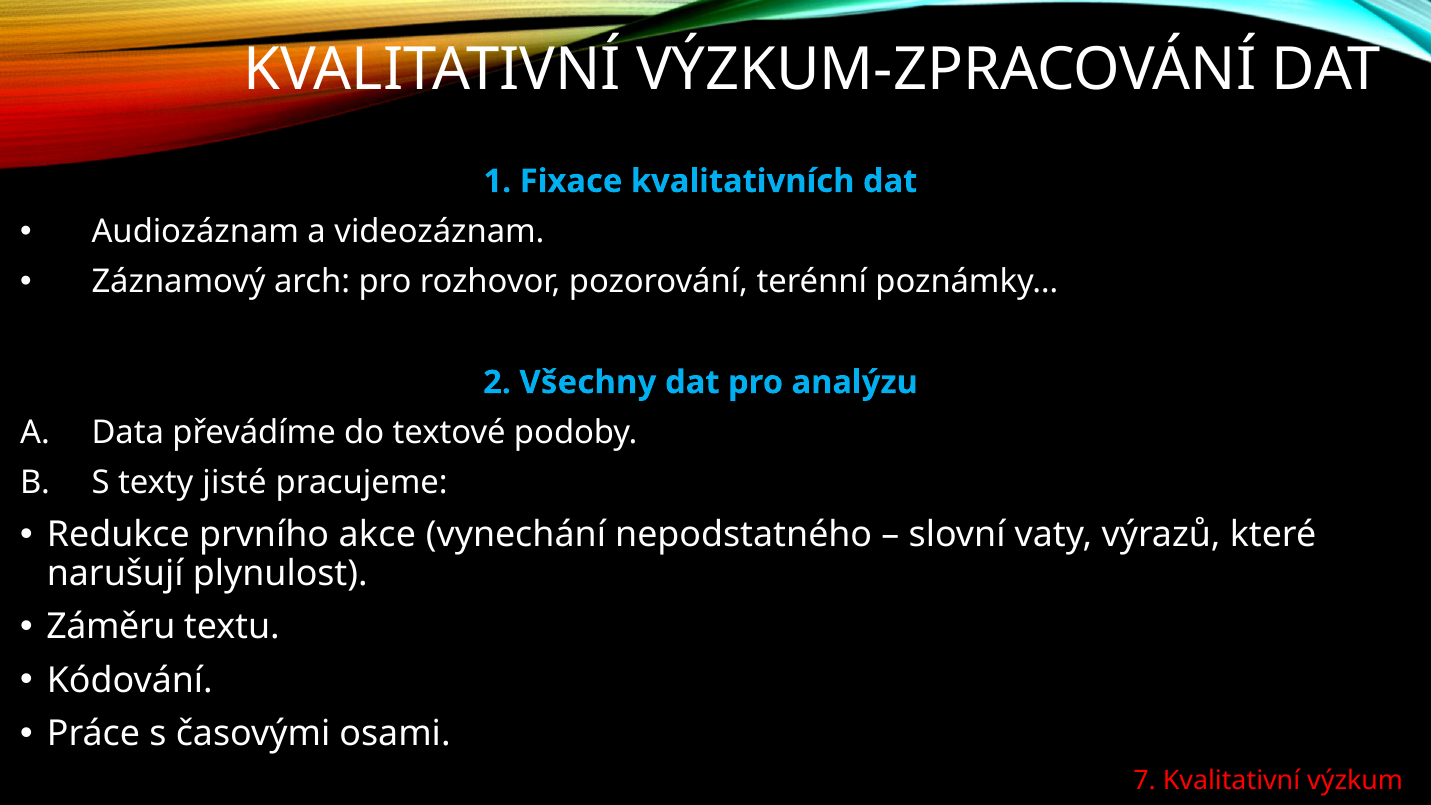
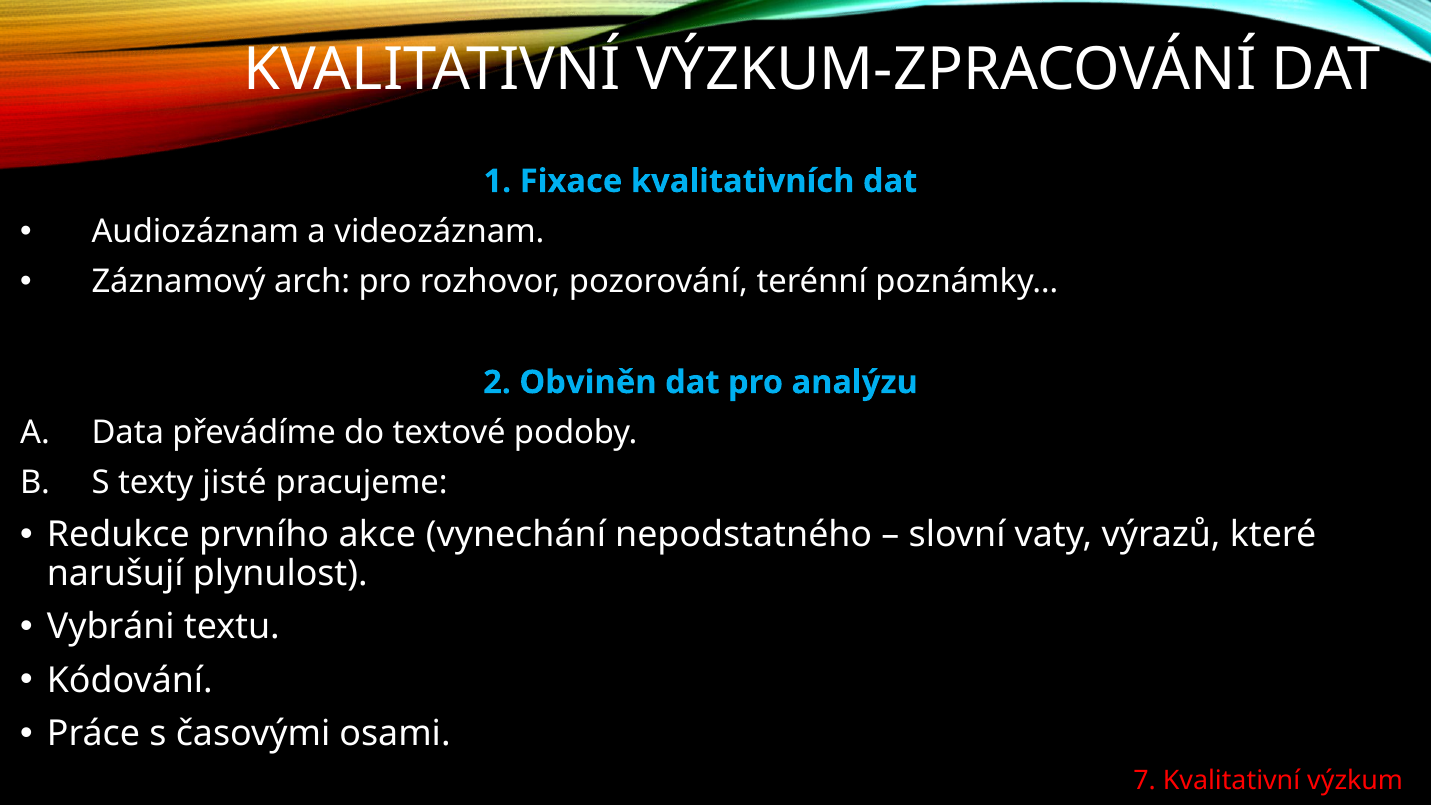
Všechny: Všechny -> Obviněn
Záměru: Záměru -> Vybráni
